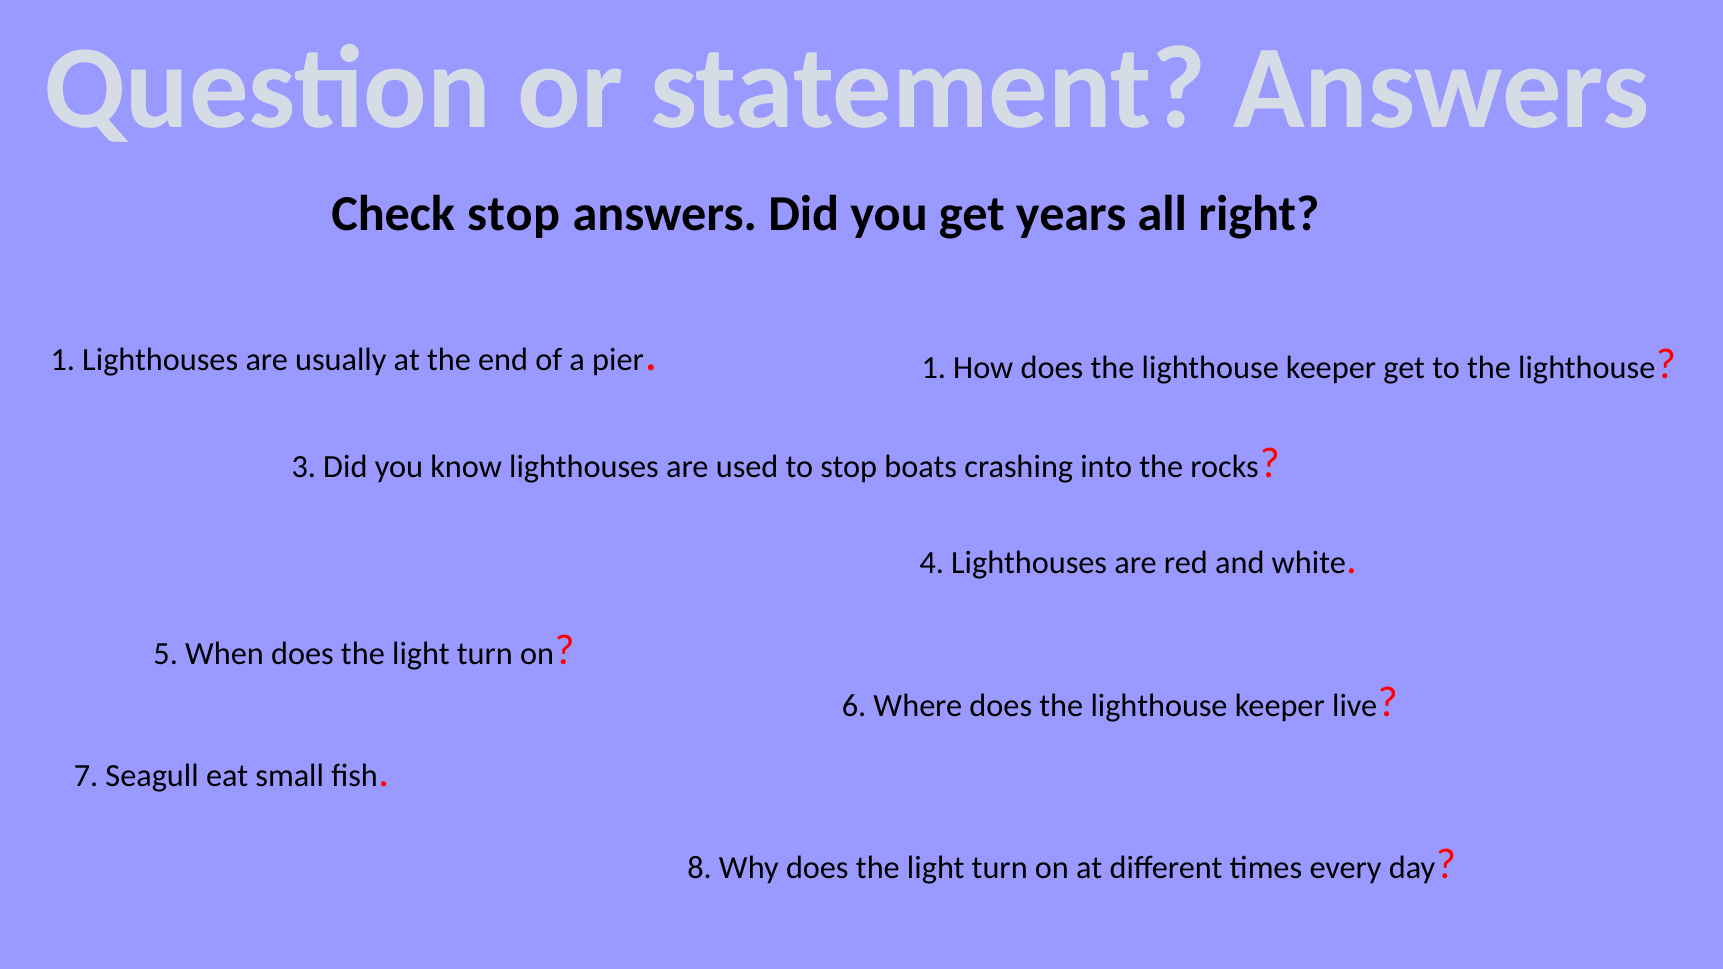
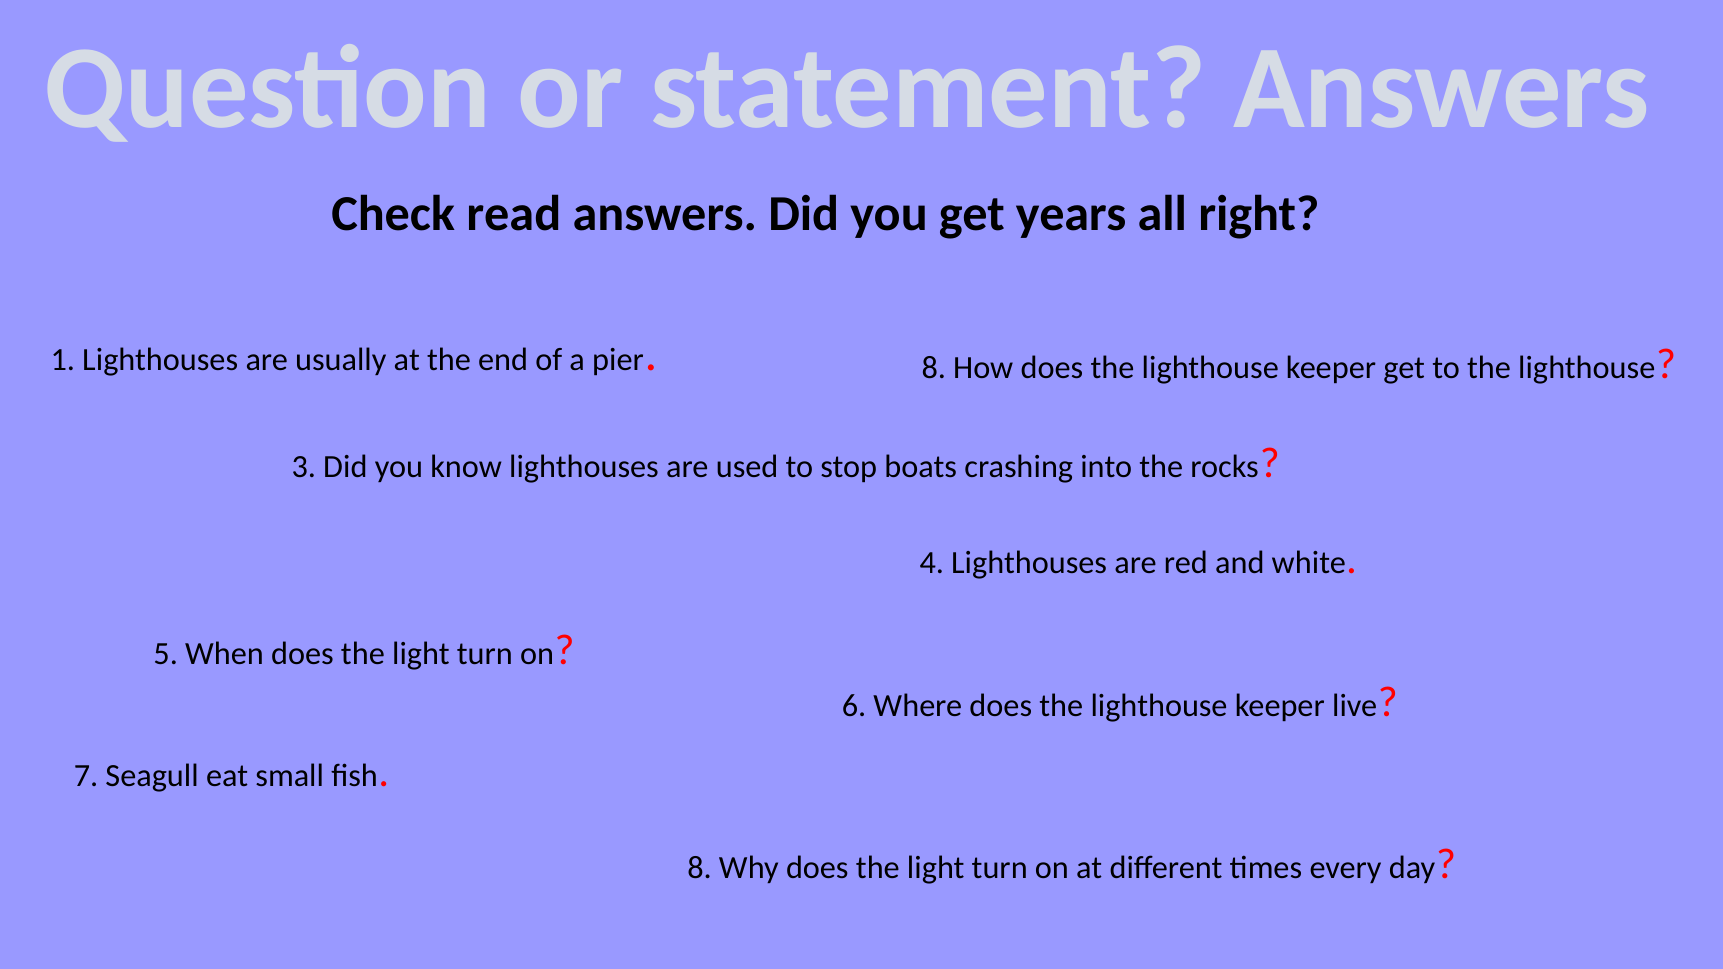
Check stop: stop -> read
1 at (934, 368): 1 -> 8
